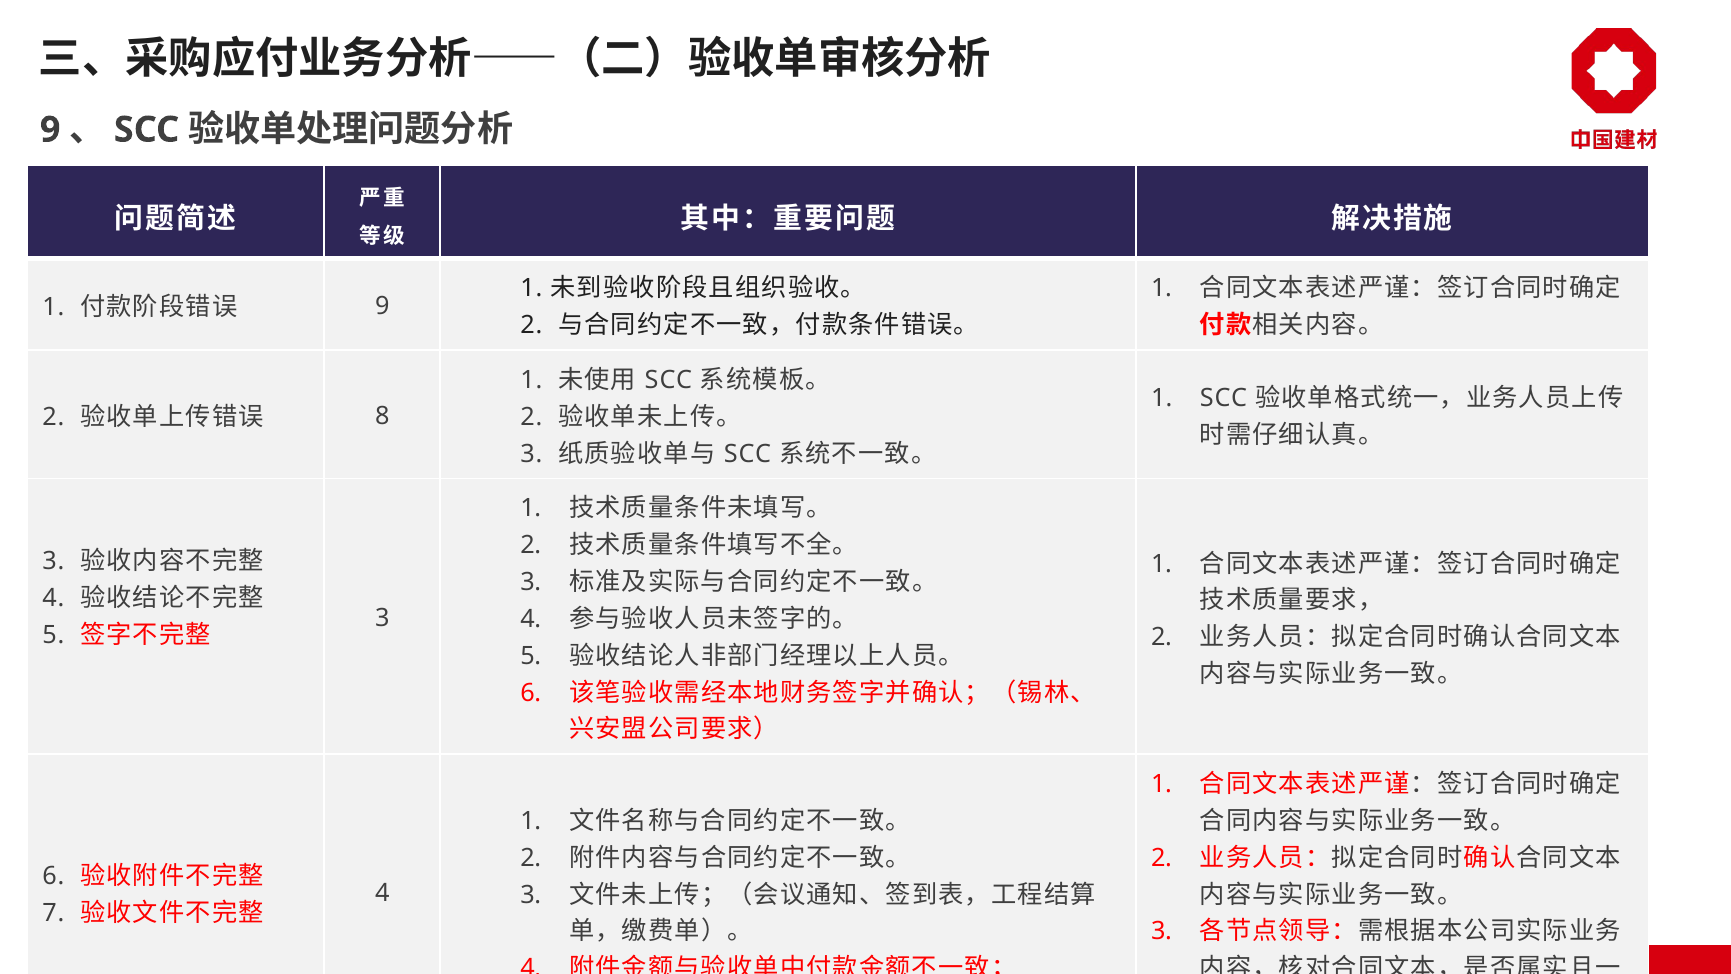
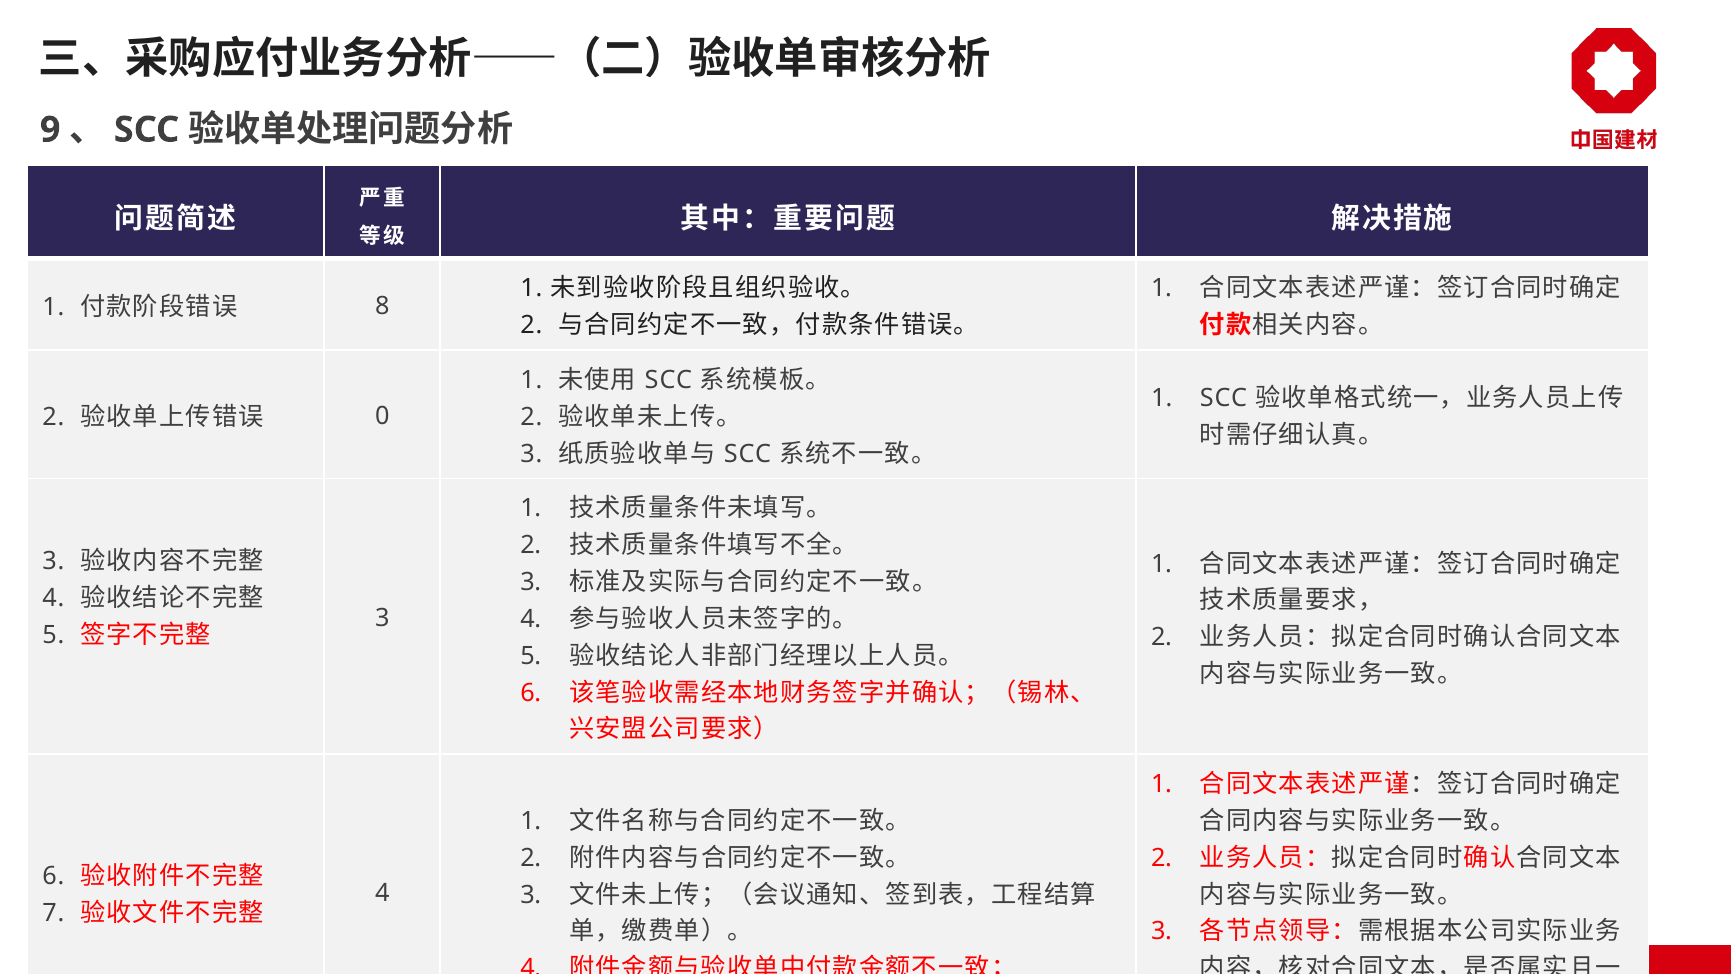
9 at (382, 306): 9 -> 8
8: 8 -> 0
